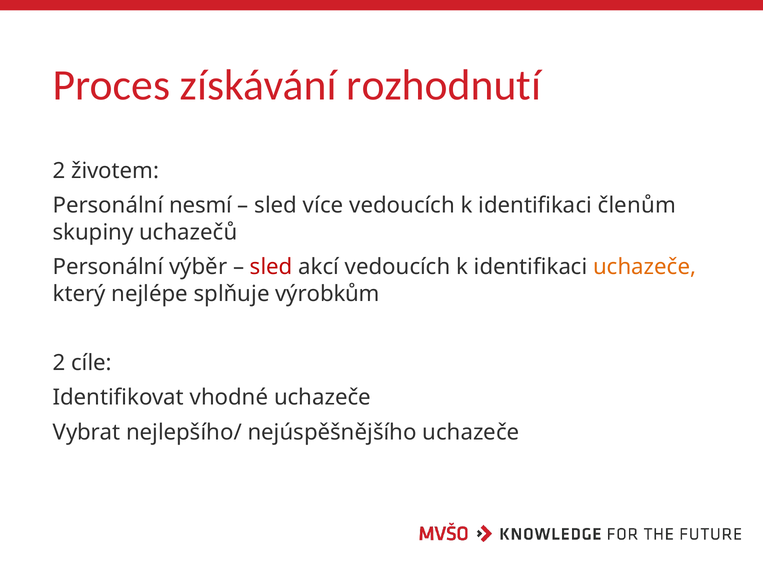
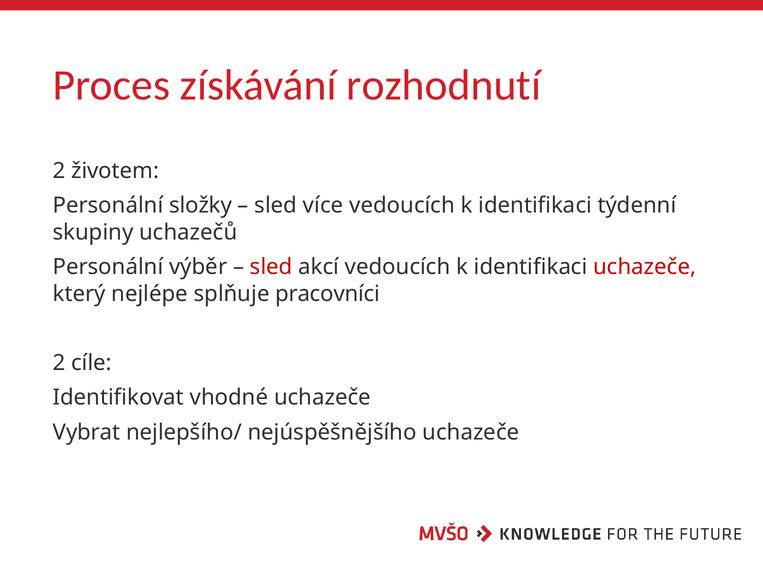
nesmí: nesmí -> složky
členům: členům -> týdenní
uchazeče at (645, 267) colour: orange -> red
výrobkům: výrobkům -> pracovníci
